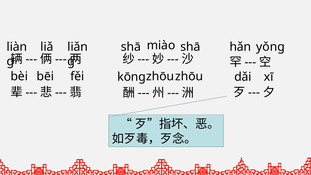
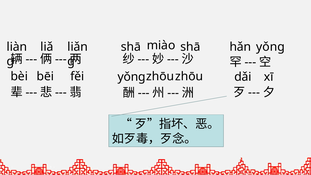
kōng at (132, 77): kōng -> yǒng
